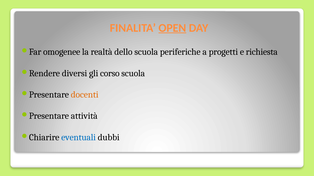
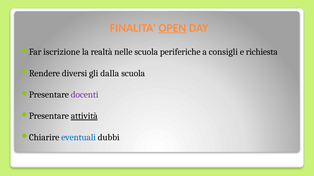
omogenee: omogenee -> iscrizione
dello: dello -> nelle
progetti: progetti -> consigli
corso: corso -> dalla
docenti colour: orange -> purple
attività underline: none -> present
